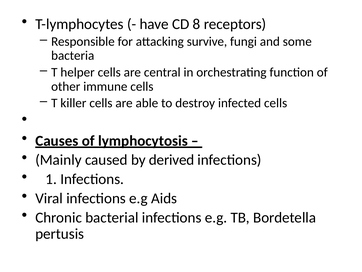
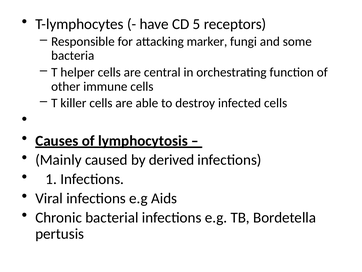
8: 8 -> 5
survive: survive -> marker
